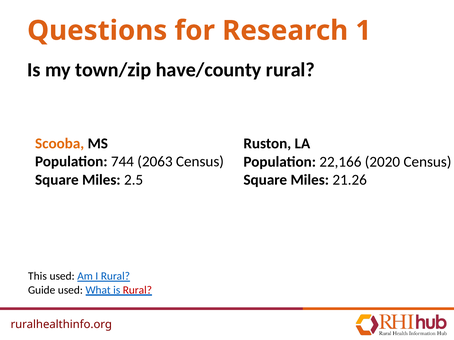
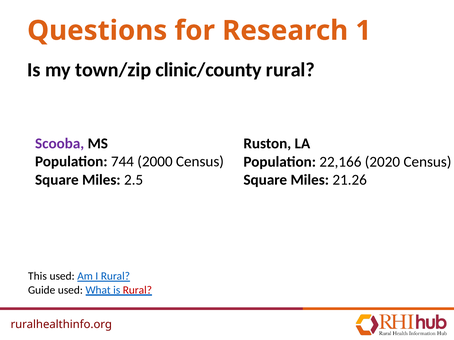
have/county: have/county -> clinic/county
Scooba colour: orange -> purple
2063: 2063 -> 2000
